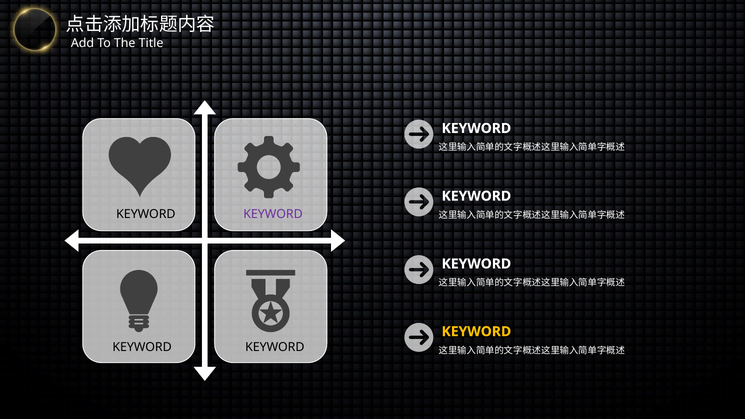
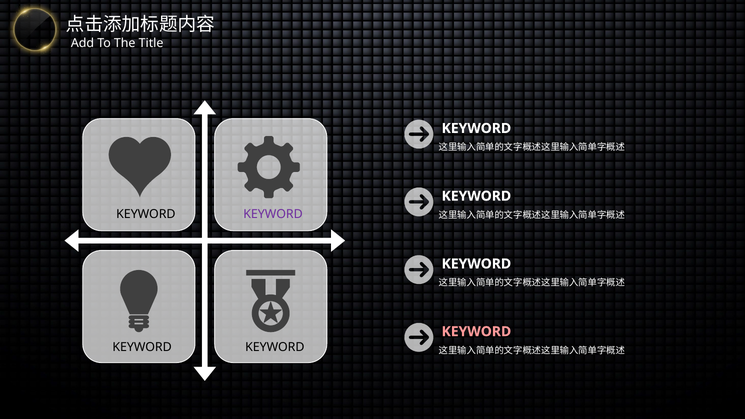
KEYWORD at (476, 332) colour: yellow -> pink
